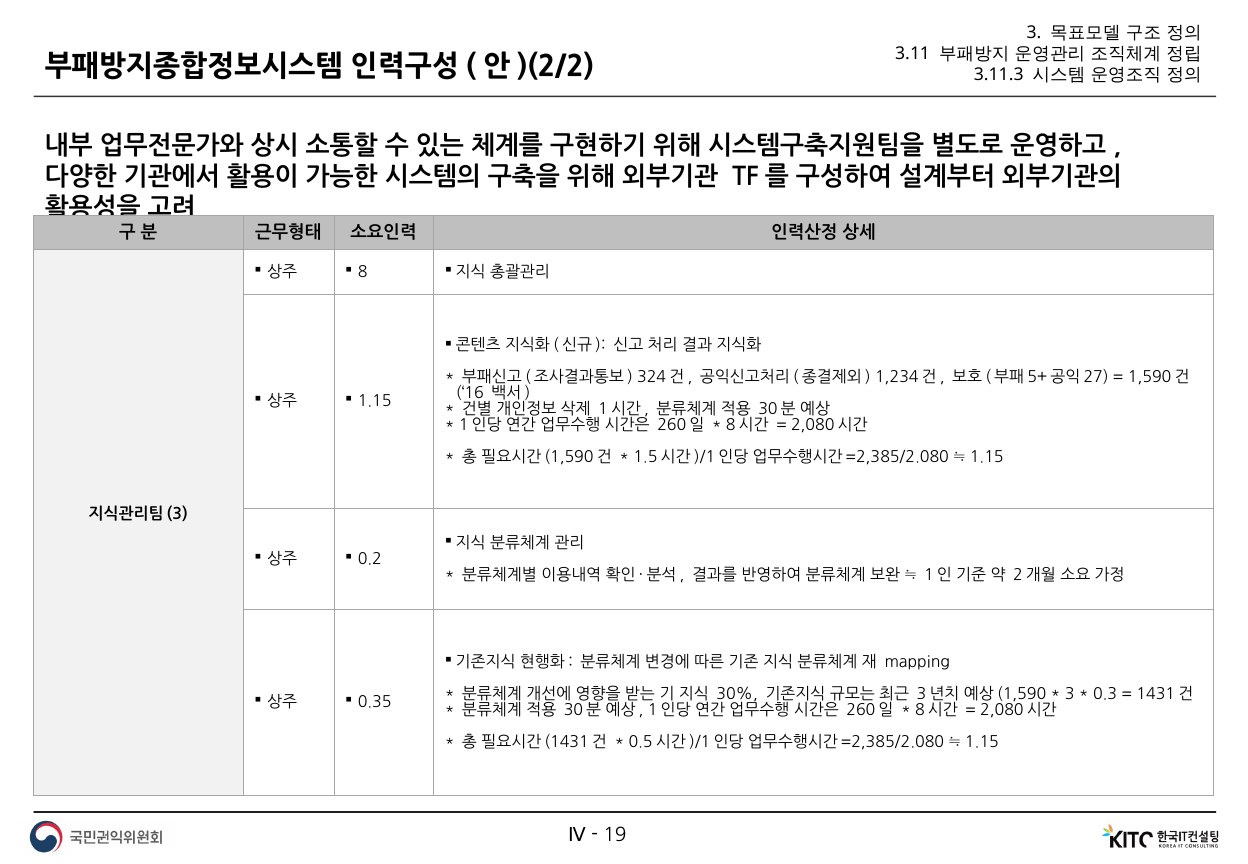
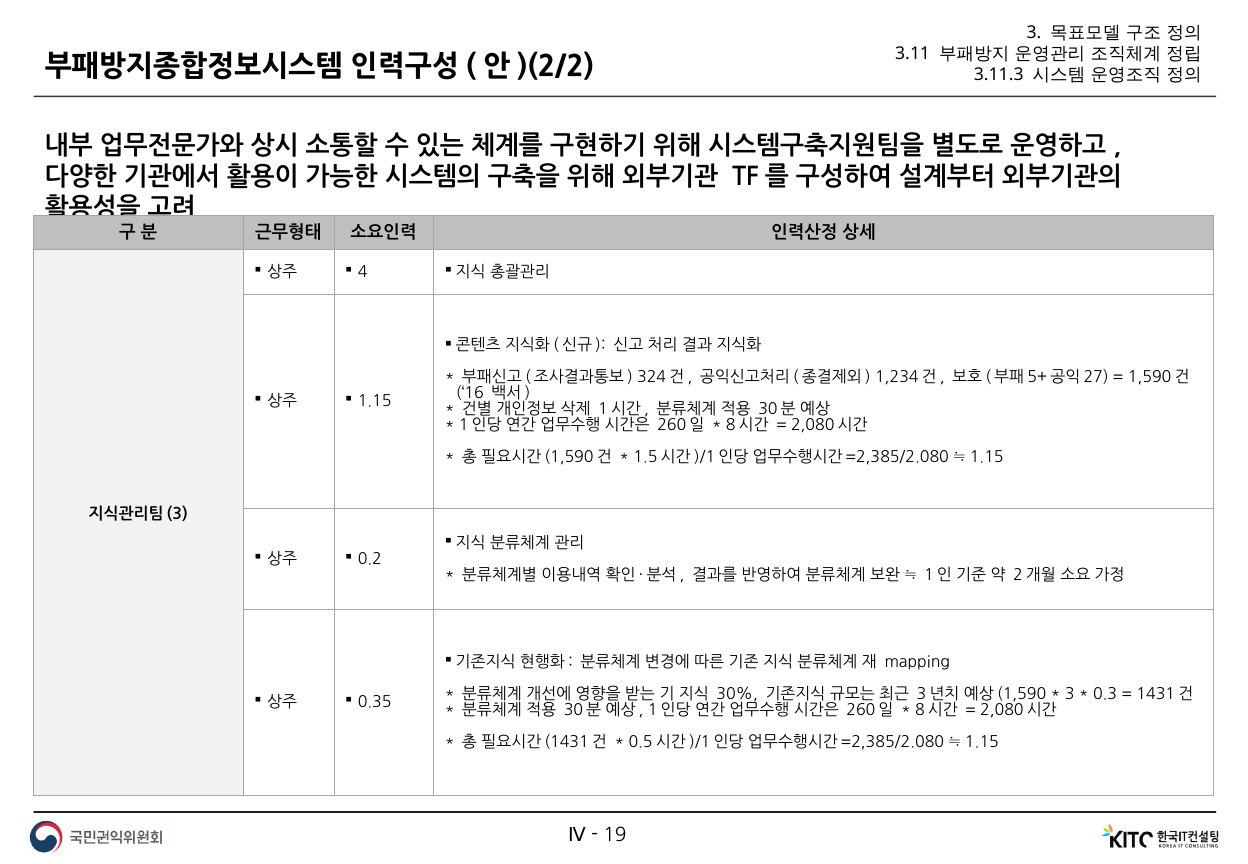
8: 8 -> 4
